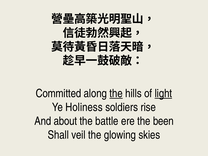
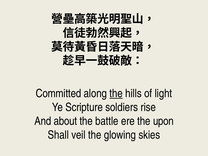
light underline: present -> none
Holiness: Holiness -> Scripture
been: been -> upon
